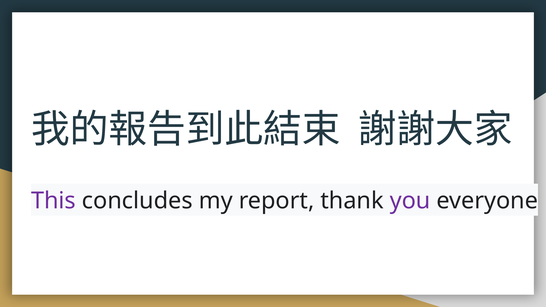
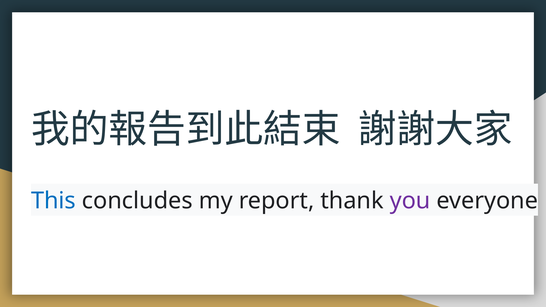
This colour: purple -> blue
